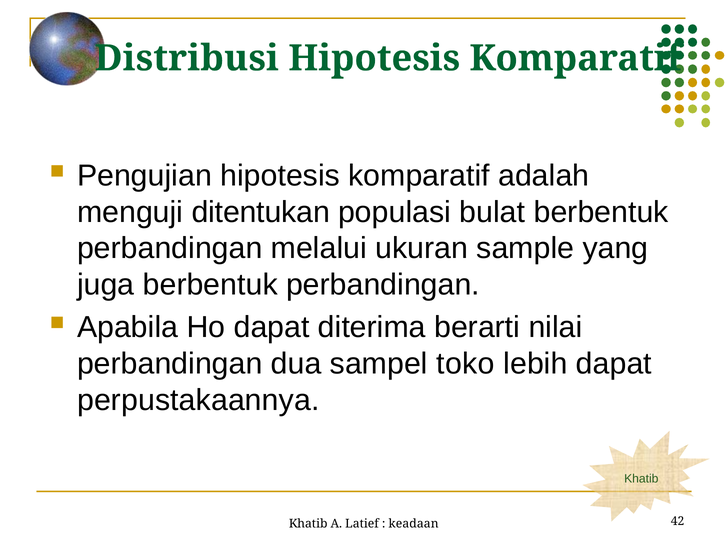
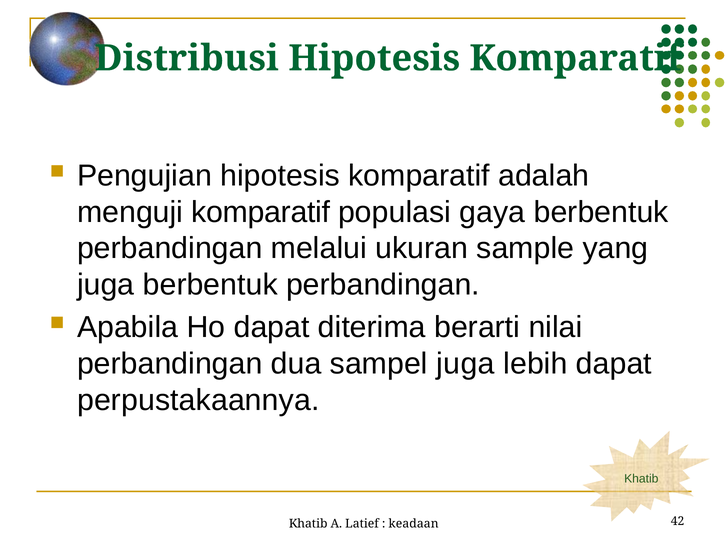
menguji ditentukan: ditentukan -> komparatif
bulat: bulat -> gaya
sampel toko: toko -> juga
